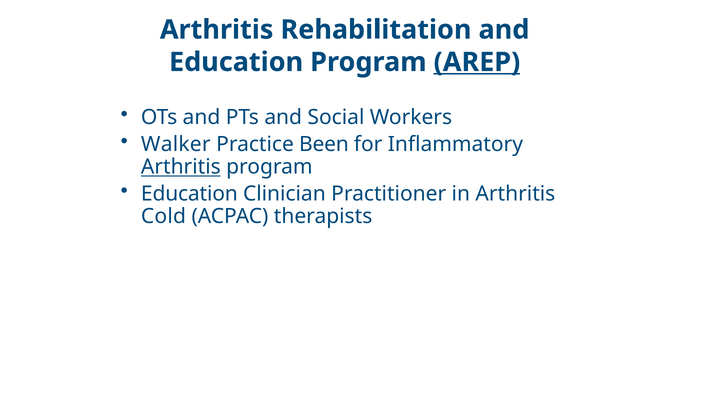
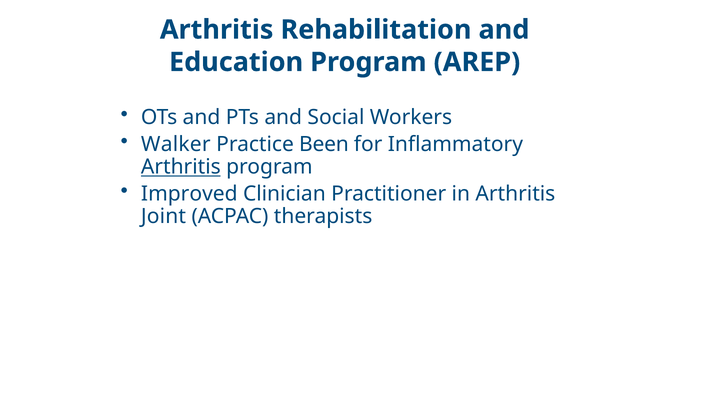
AREP underline: present -> none
Education at (189, 194): Education -> Improved
Cold: Cold -> Joint
